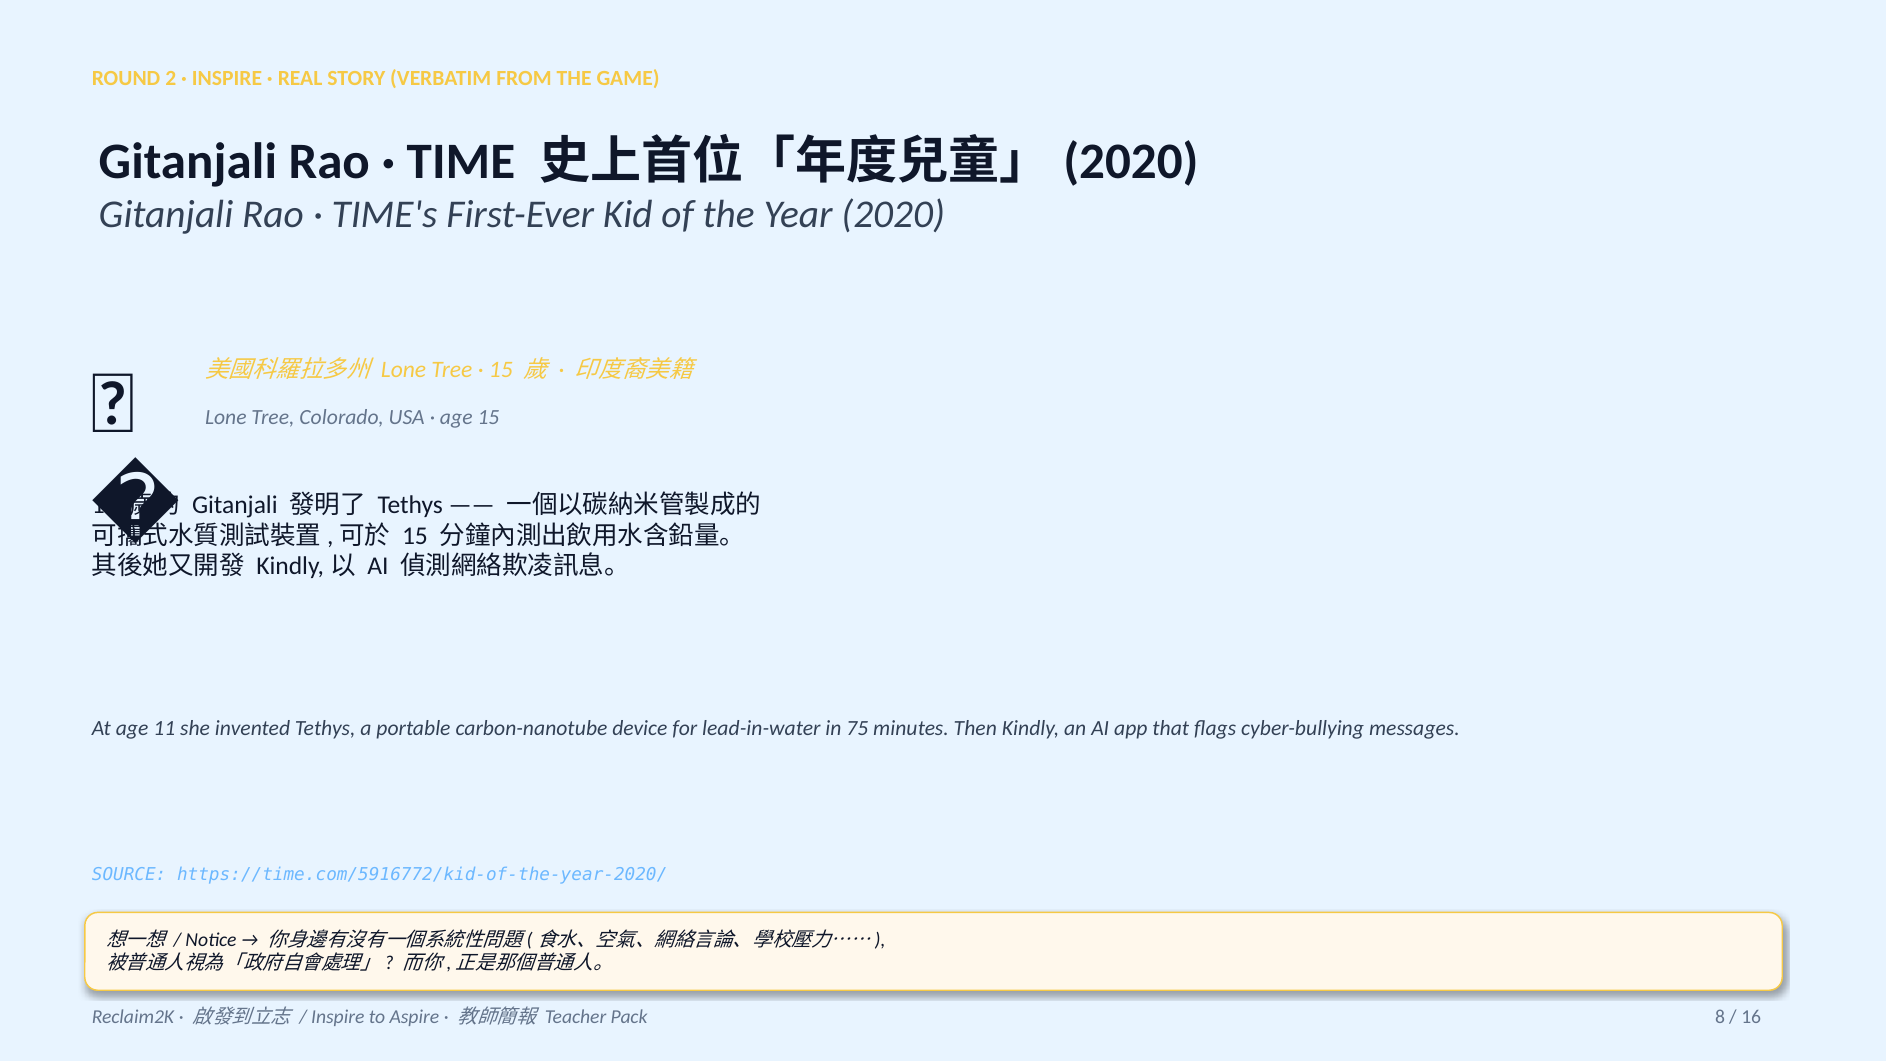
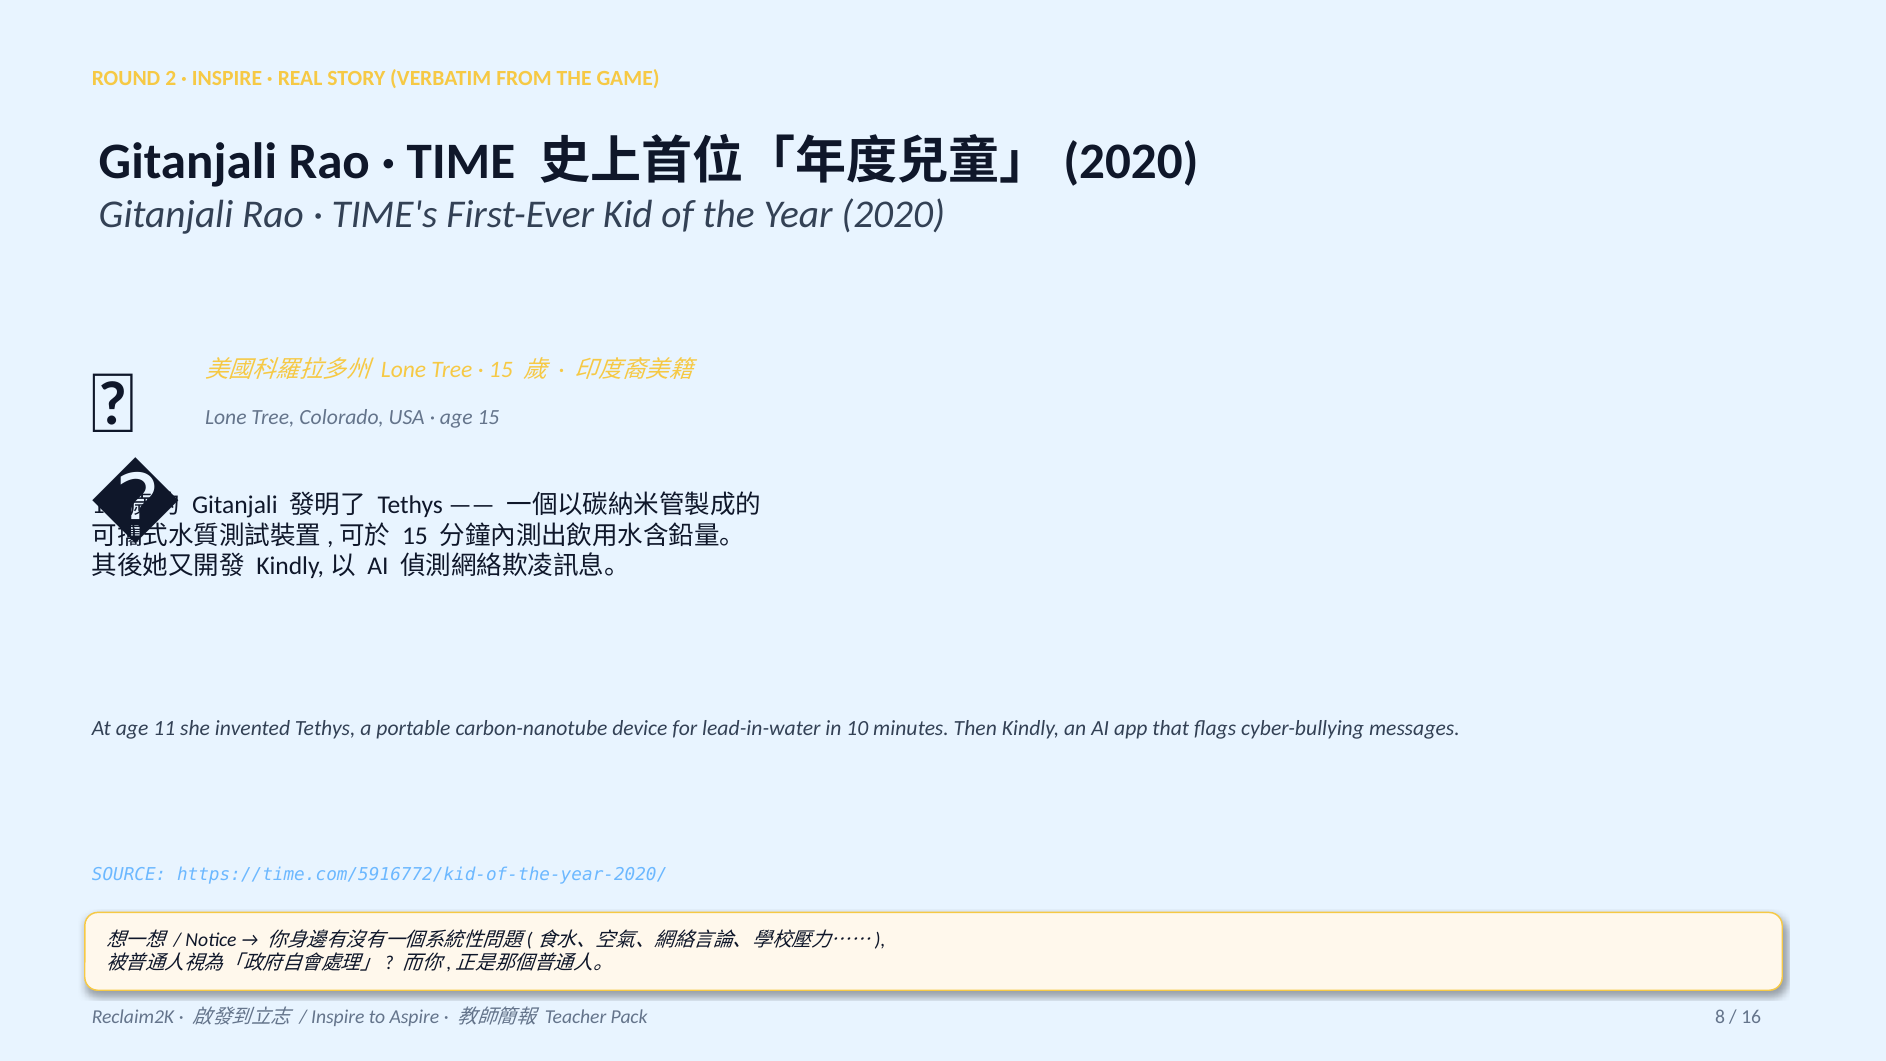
75: 75 -> 10
